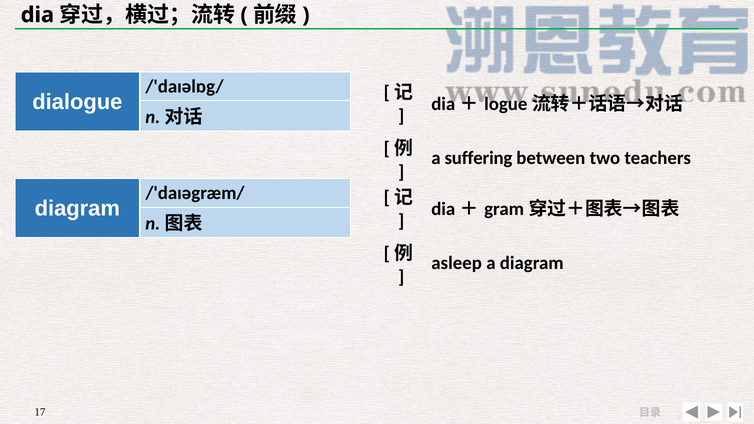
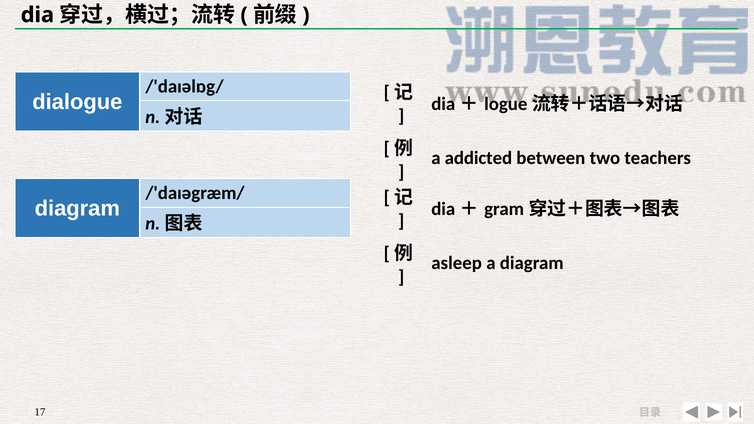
suffering: suffering -> addicted
